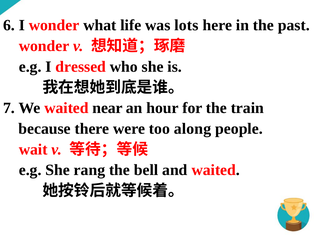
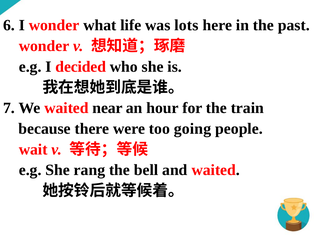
dressed: dressed -> decided
along: along -> going
